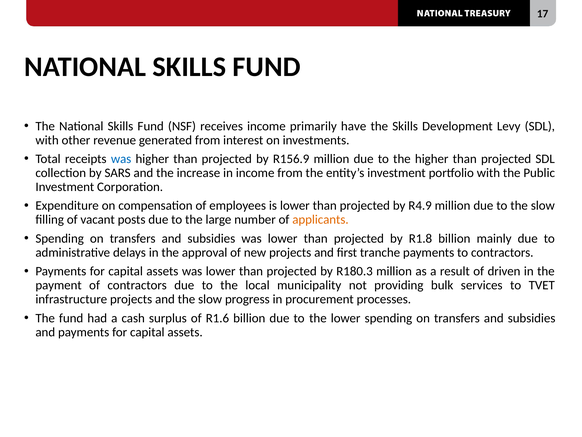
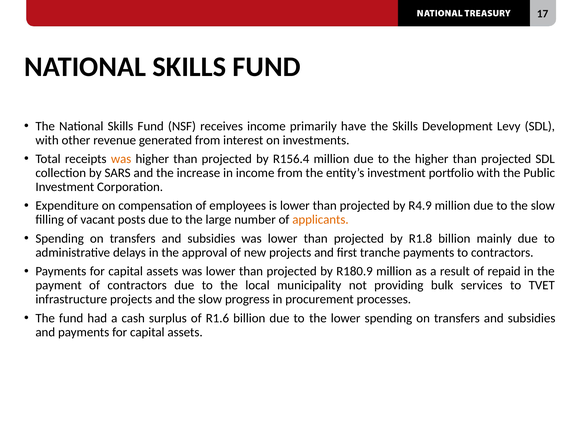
was at (121, 159) colour: blue -> orange
R156.9: R156.9 -> R156.4
R180.3: R180.3 -> R180.9
driven: driven -> repaid
